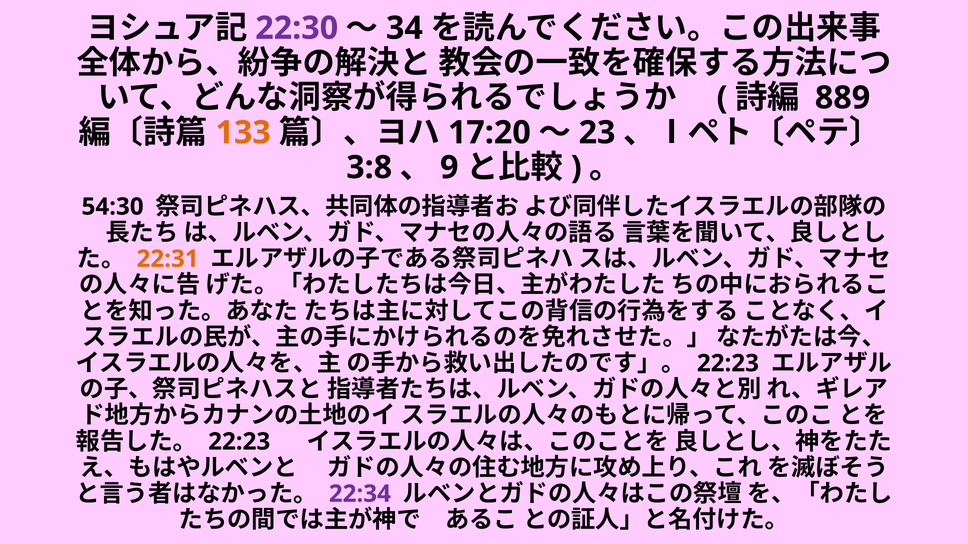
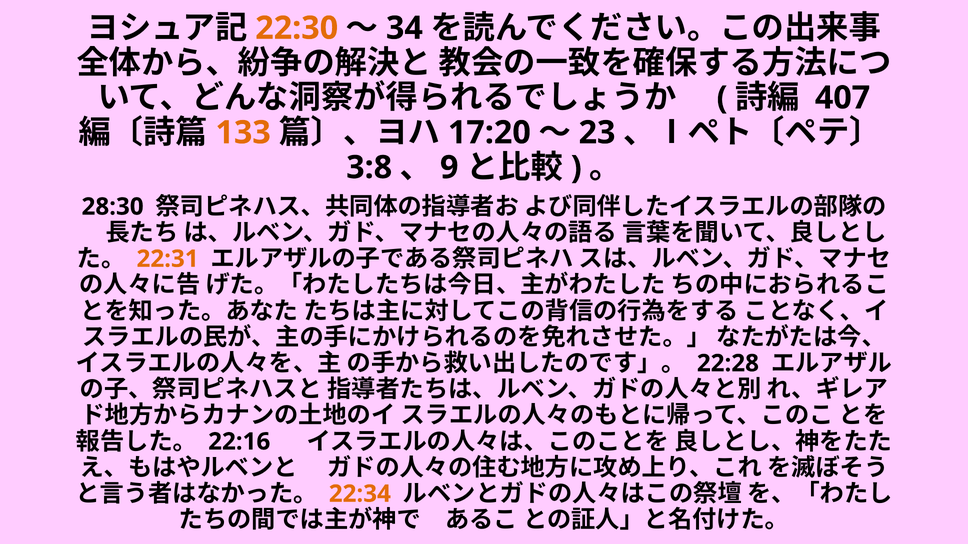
22:30 colour: purple -> orange
889: 889 -> 407
54:30: 54:30 -> 28:30
22:23 at (728, 364): 22:23 -> 22:28
22:23 at (239, 442): 22:23 -> 22:16
22:34 colour: purple -> orange
